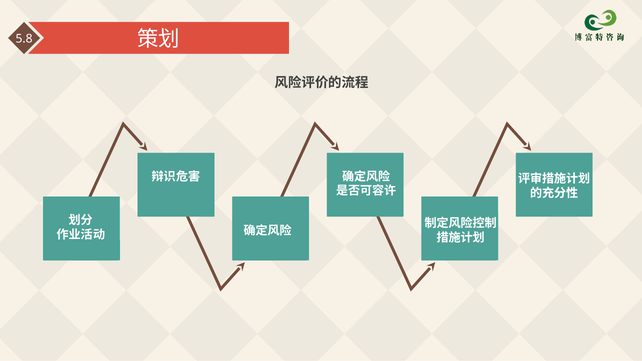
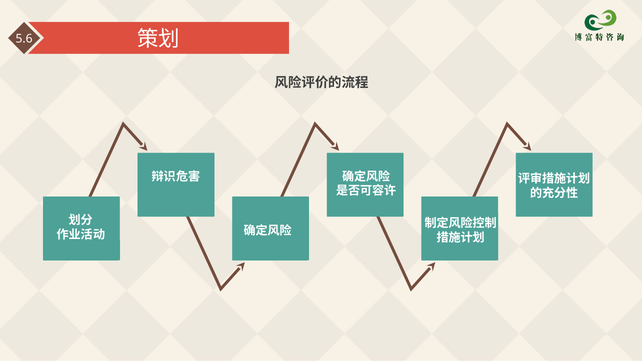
5.8: 5.8 -> 5.6
